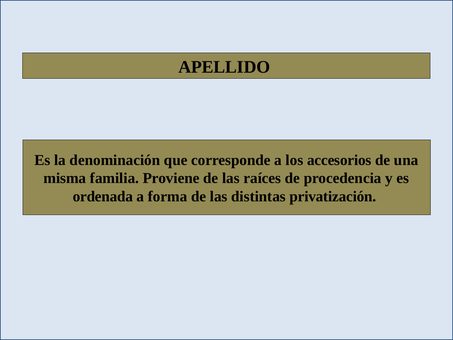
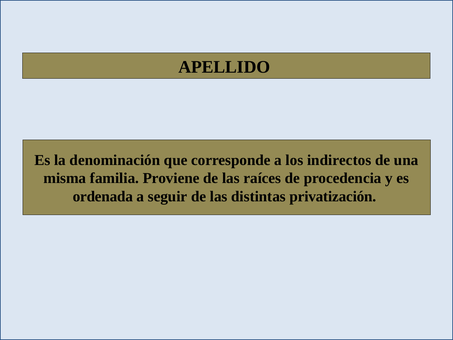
accesorios: accesorios -> indirectos
forma: forma -> seguir
